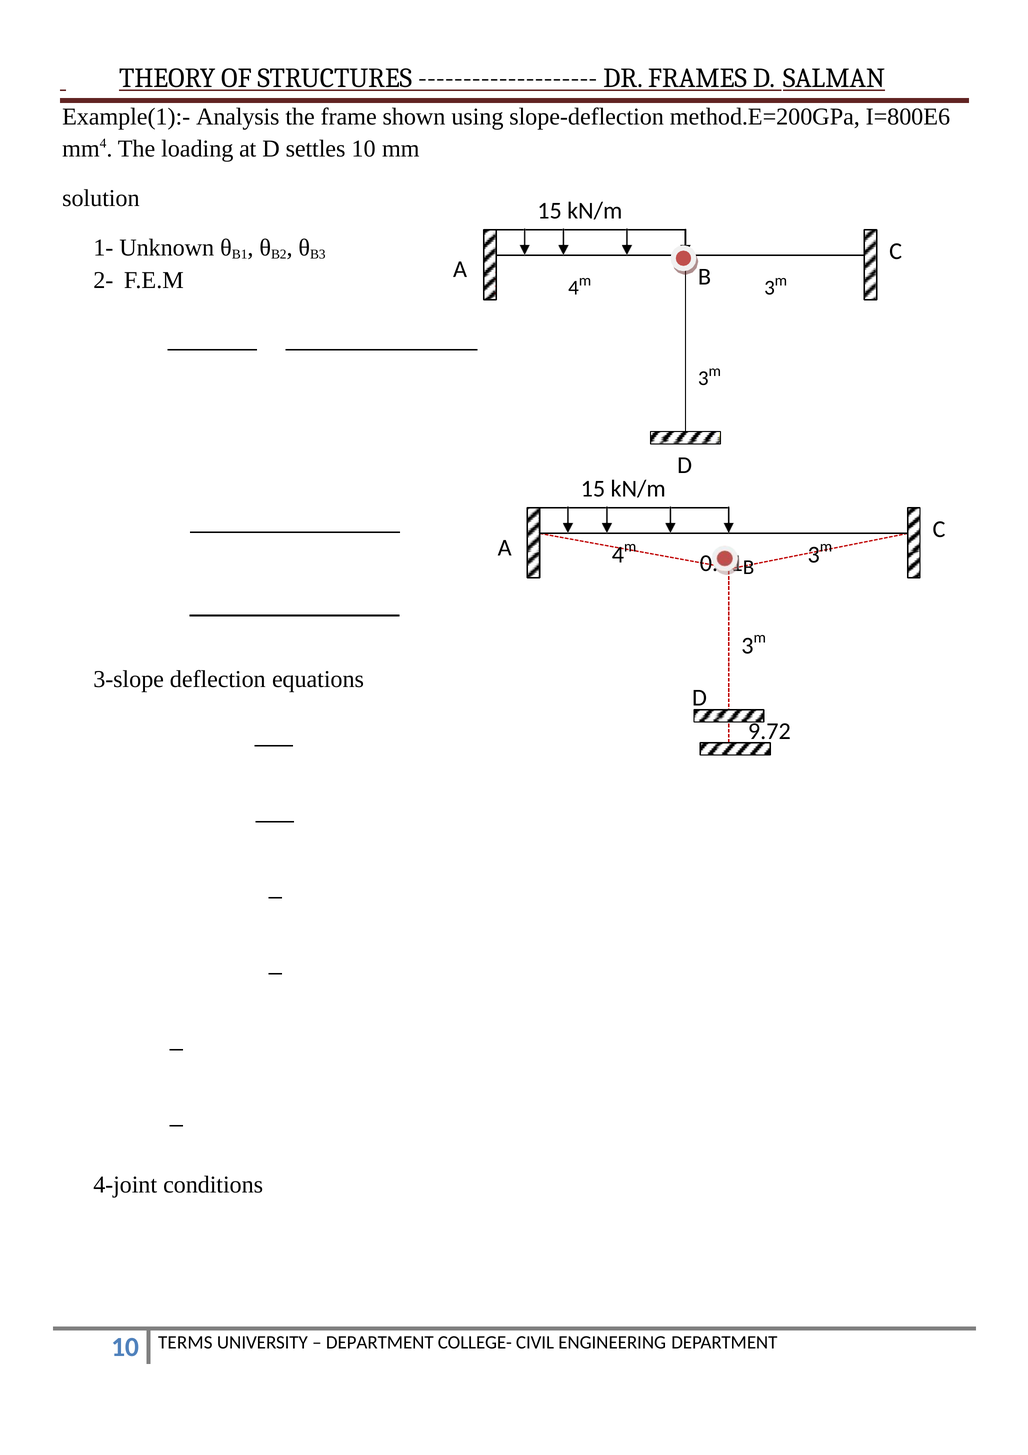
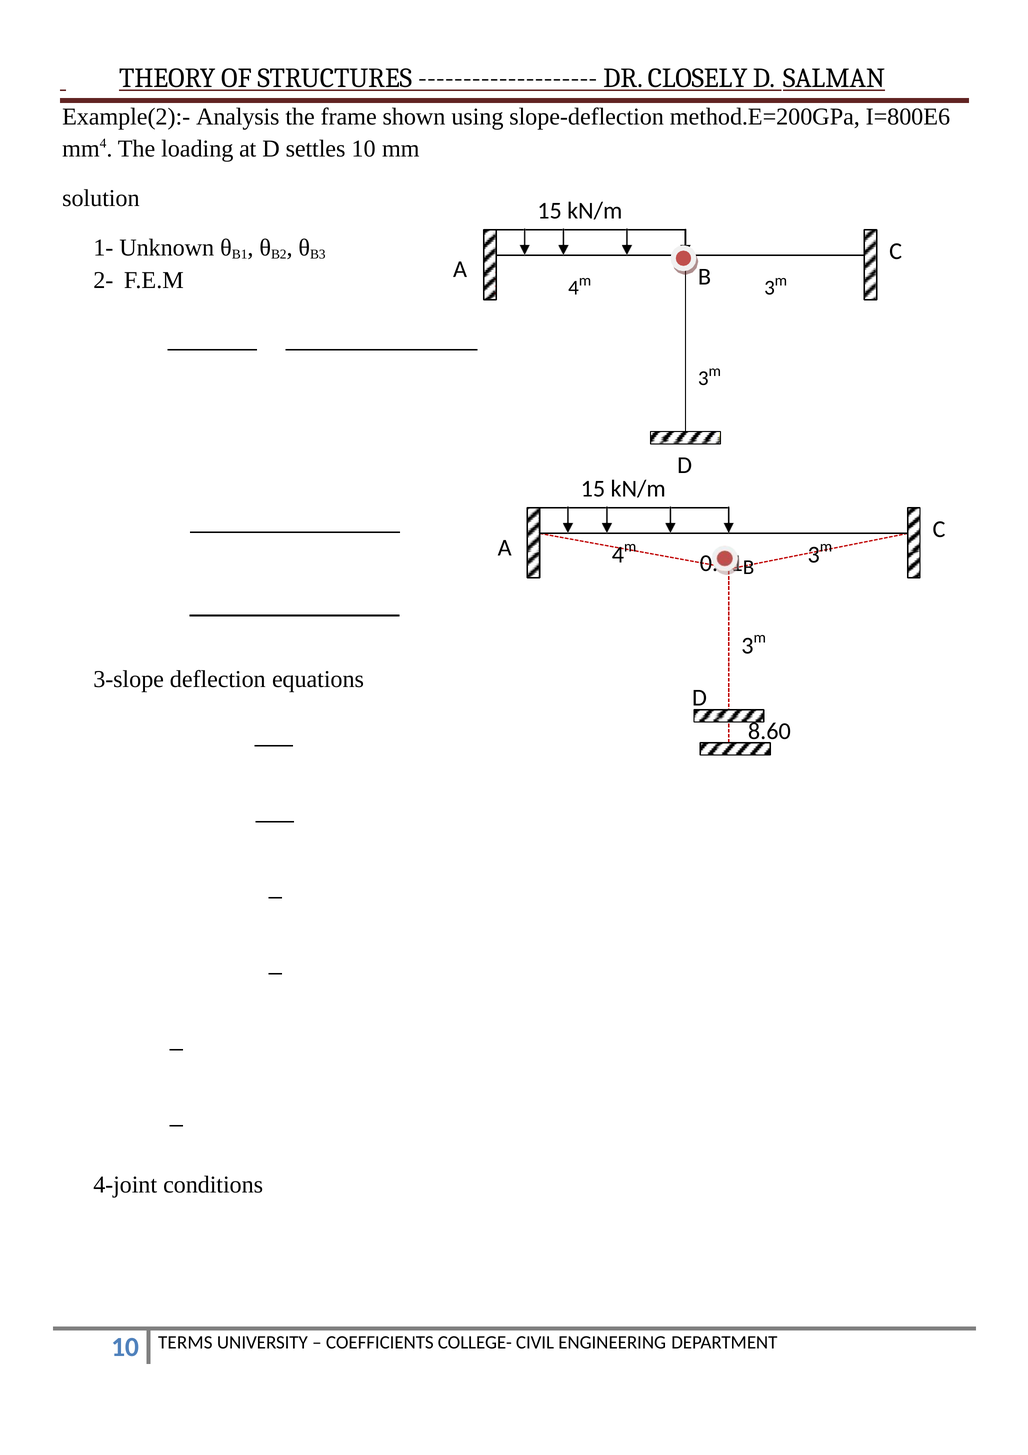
FRAMES: FRAMES -> CLOSELY
Example(1):-: Example(1):- -> Example(2):-
9.72: 9.72 -> 8.60
DEPARTMENT at (380, 1342): DEPARTMENT -> COEFFICIENTS
